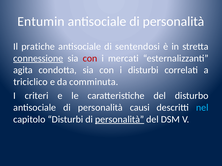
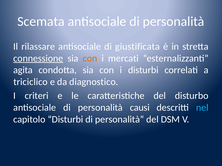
Entumin: Entumin -> Scemata
pratiche: pratiche -> rilassare
sentendosi: sentendosi -> giustificata
con at (90, 58) colour: red -> orange
comminuta: comminuta -> diagnostico
personalità at (120, 120) underline: present -> none
